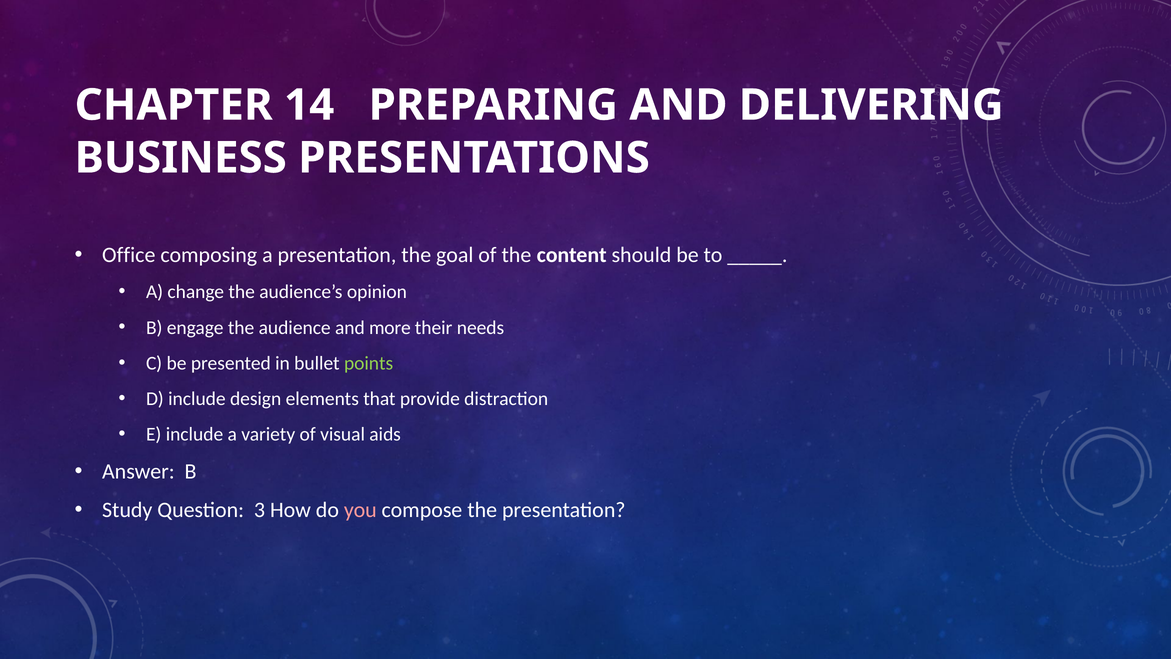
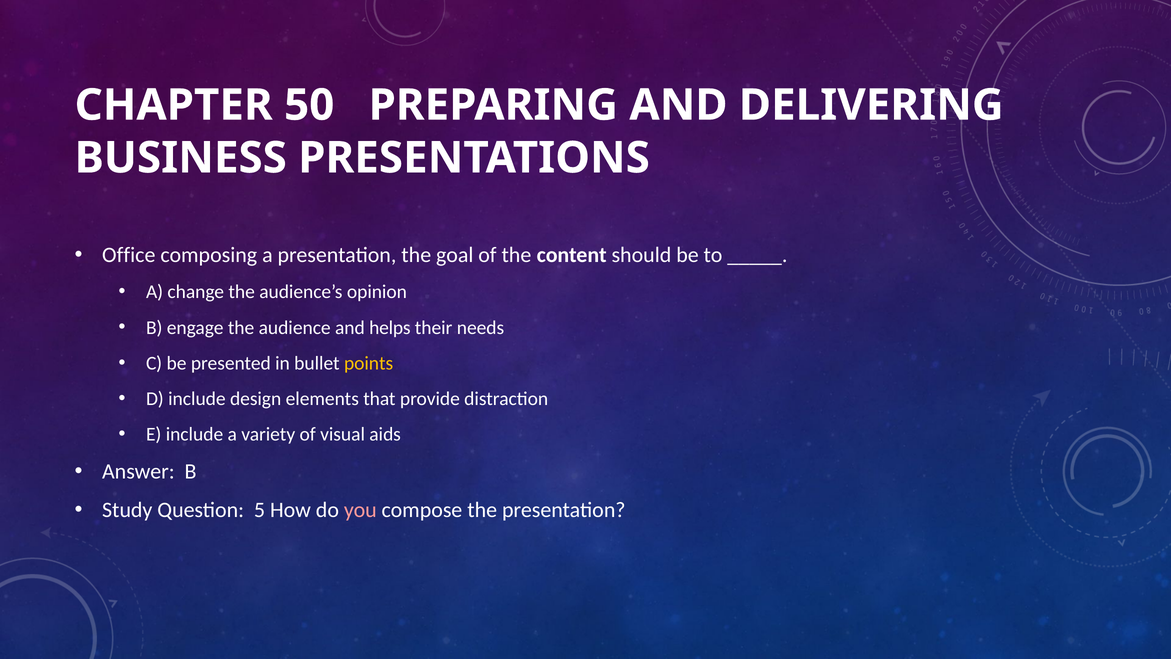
14: 14 -> 50
more: more -> helps
points colour: light green -> yellow
3: 3 -> 5
